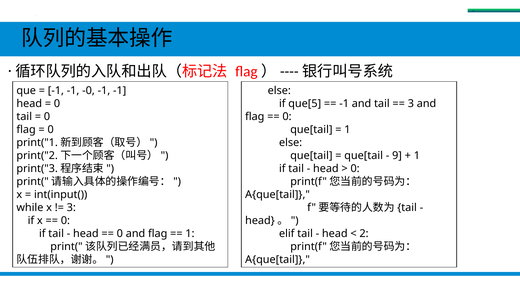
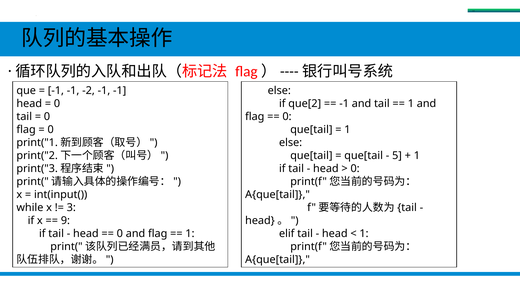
-0: -0 -> -2
que[5: que[5 -> que[2
3 at (411, 104): 3 -> 1
9: 9 -> 5
0 at (65, 221): 0 -> 9
2 at (364, 234): 2 -> 1
